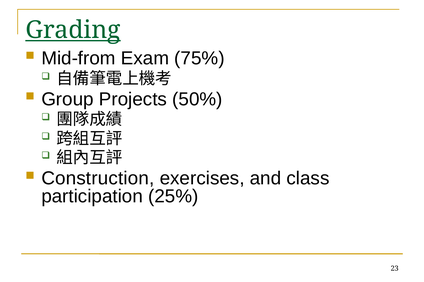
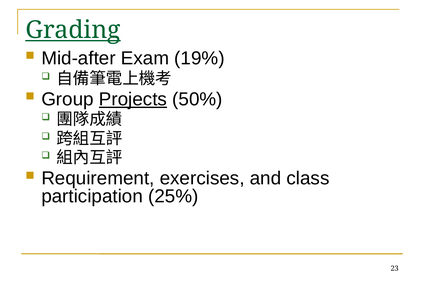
Mid-from: Mid-from -> Mid-after
75%: 75% -> 19%
Projects underline: none -> present
Construction: Construction -> Requirement
